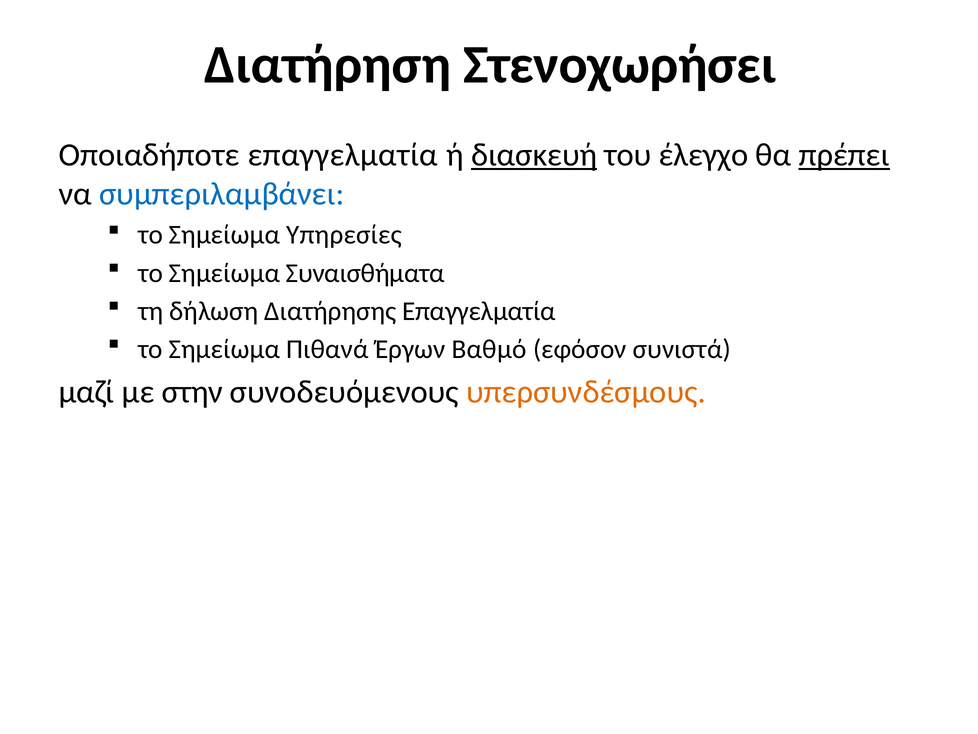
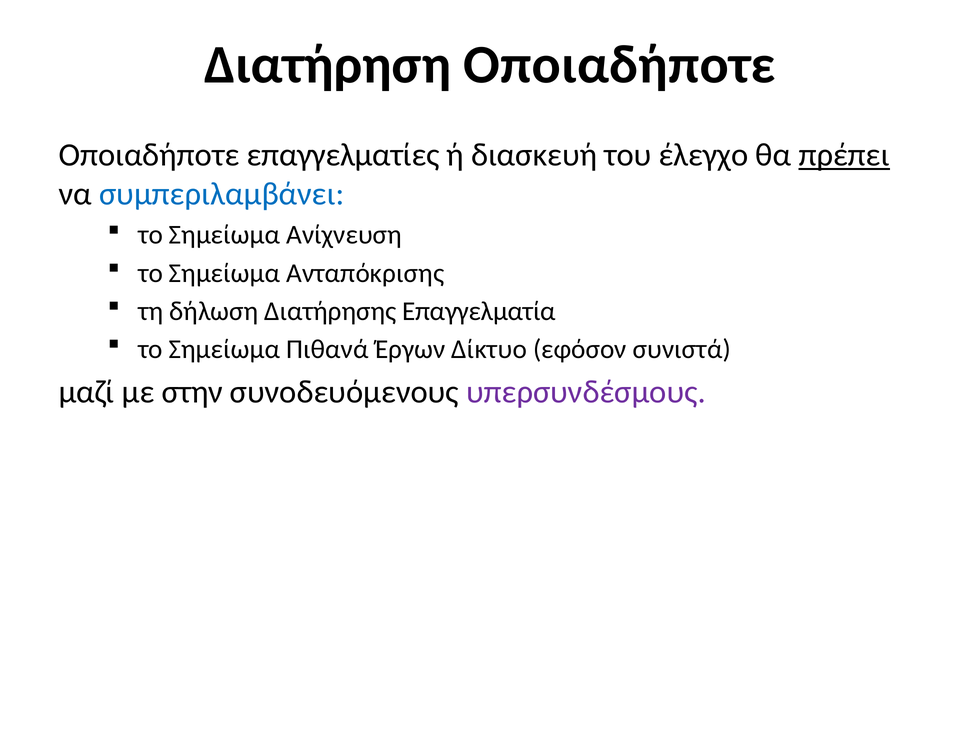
Διατήρηση Στενοχωρήσει: Στενοχωρήσει -> Οποιαδήποτε
Οποιαδήποτε επαγγελματία: επαγγελματία -> επαγγελματίες
διασκευή underline: present -> none
Υπηρεσίες: Υπηρεσίες -> Ανίχνευση
Συναισθήματα: Συναισθήματα -> Ανταπόκρισης
Βαθμό: Βαθμό -> Δίκτυο
υπερσυνδέσμους colour: orange -> purple
